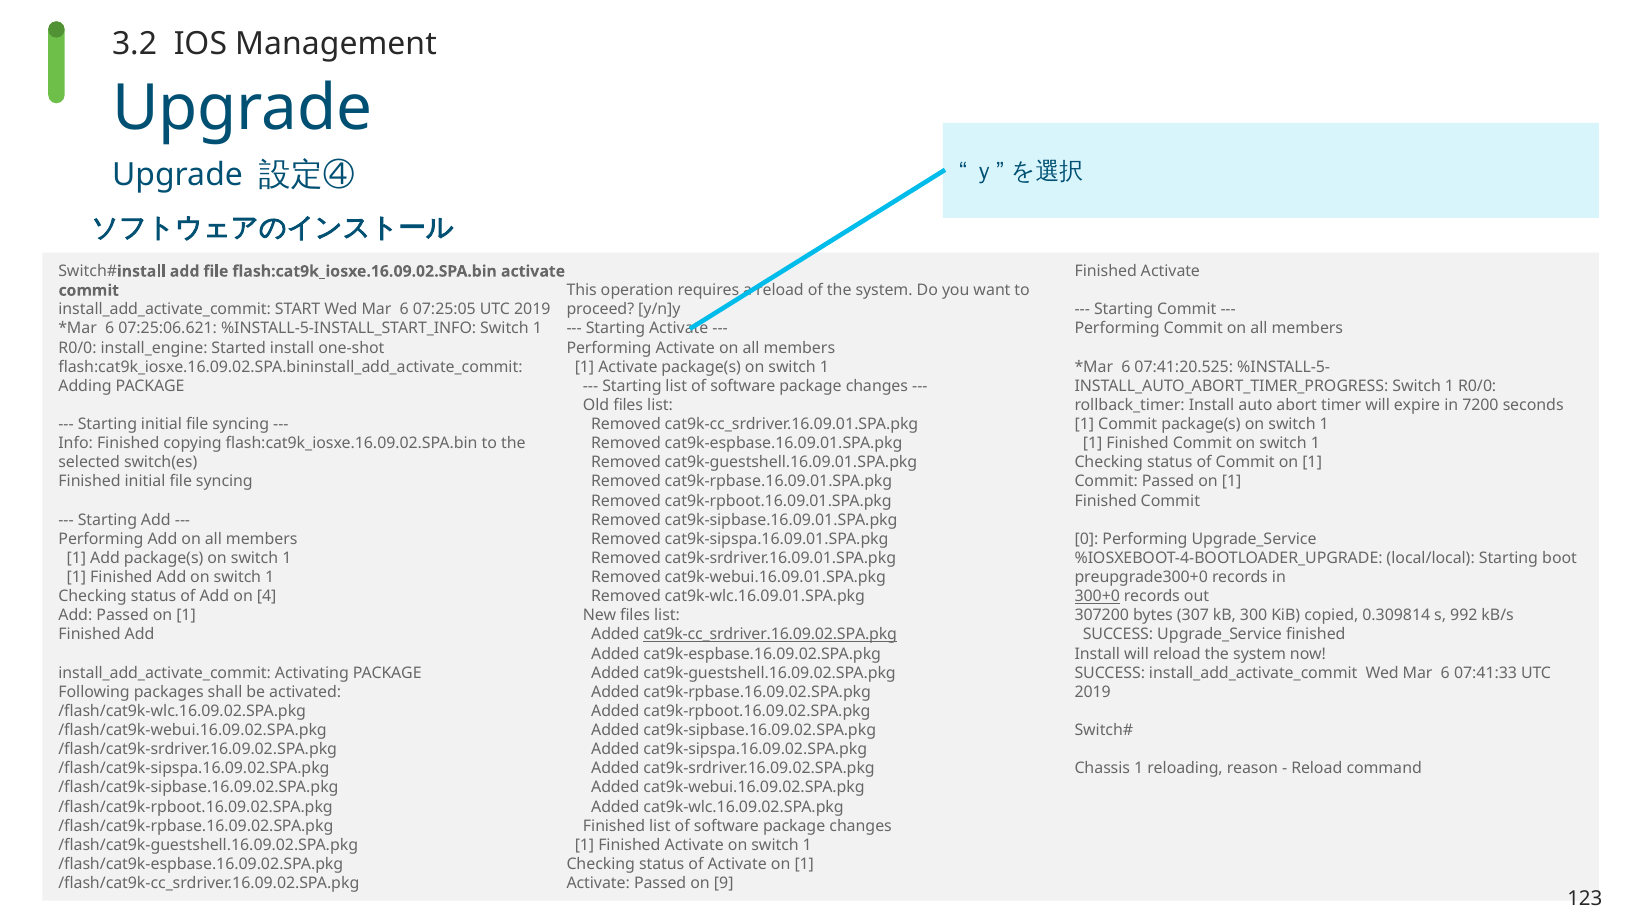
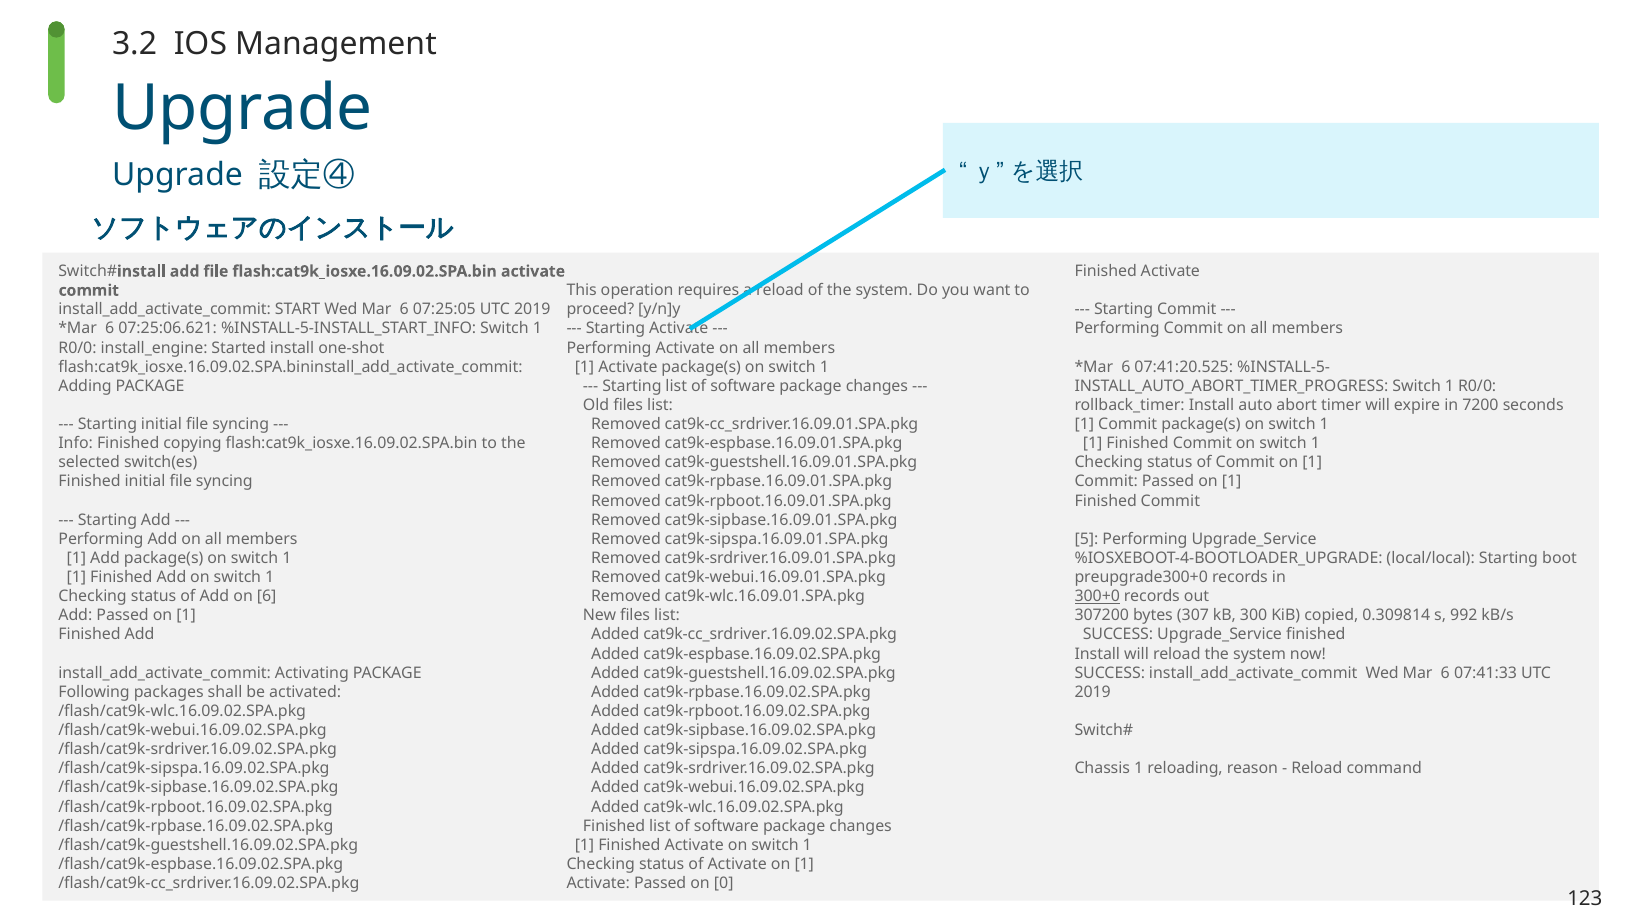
0: 0 -> 5
on 4: 4 -> 6
cat9k-cc_srdriver.16.09.02.SPA.pkg underline: present -> none
9: 9 -> 0
